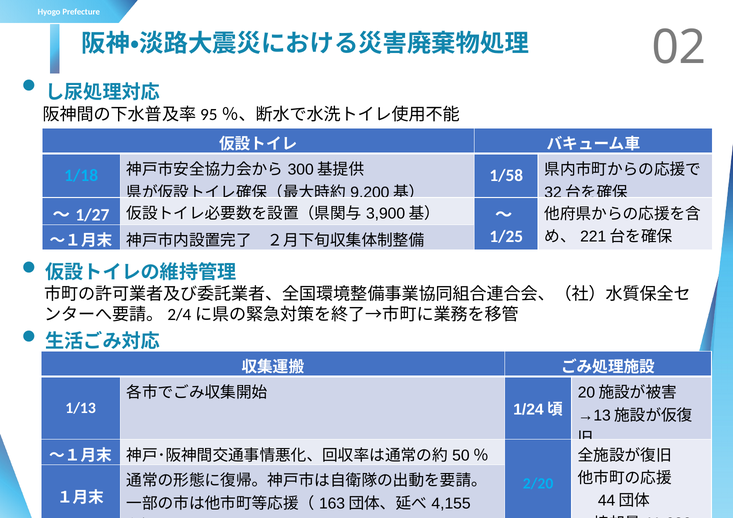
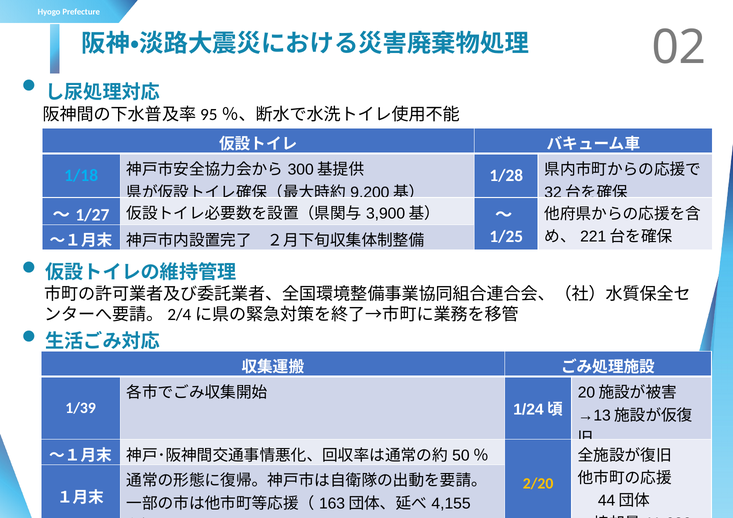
1/58: 1/58 -> 1/28
1/13: 1/13 -> 1/39
2/20 colour: light blue -> yellow
